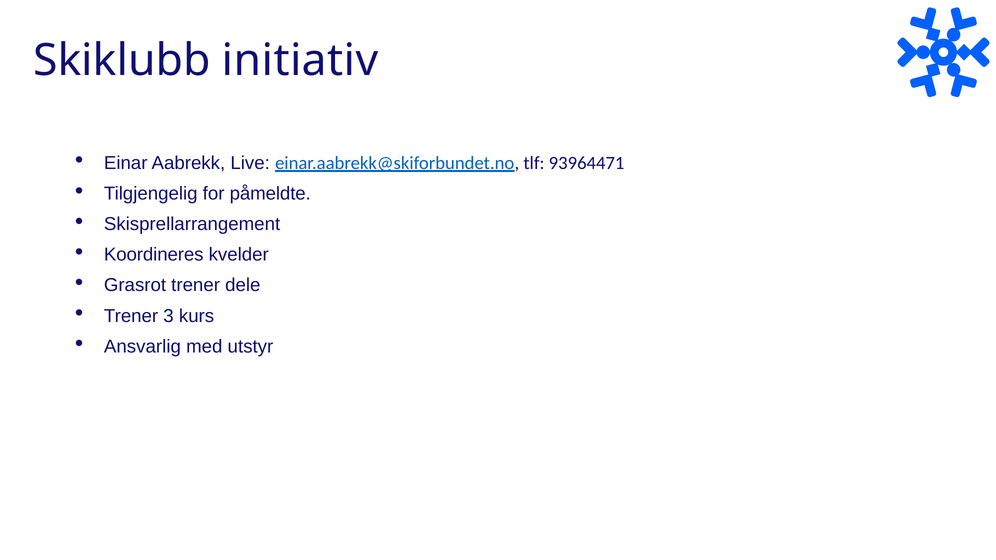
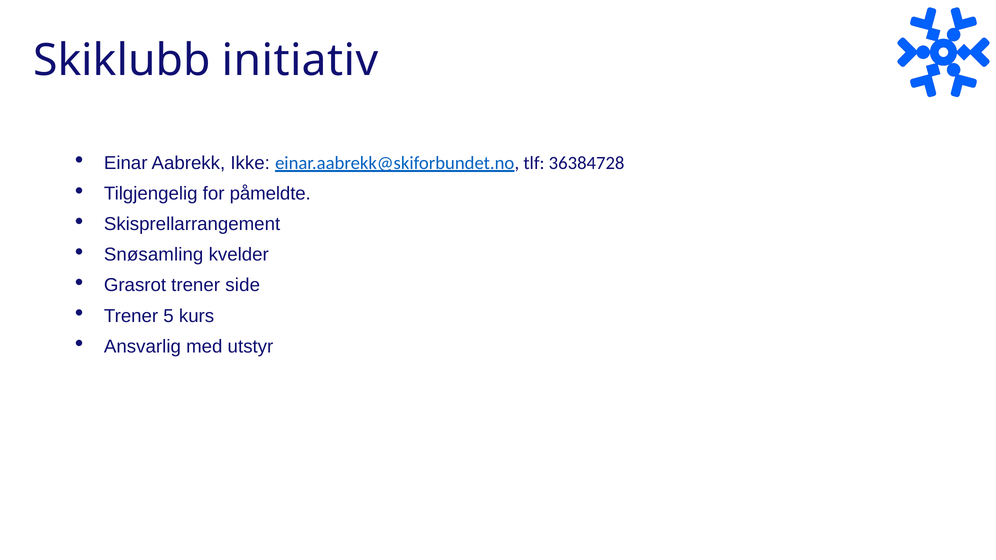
Live: Live -> Ikke
93964471: 93964471 -> 36384728
Koordineres: Koordineres -> Snøsamling
dele: dele -> side
3: 3 -> 5
